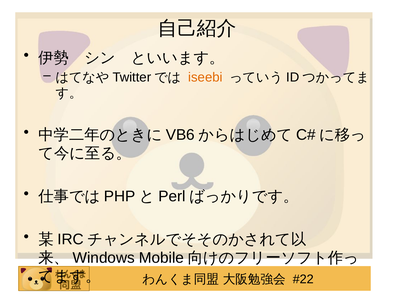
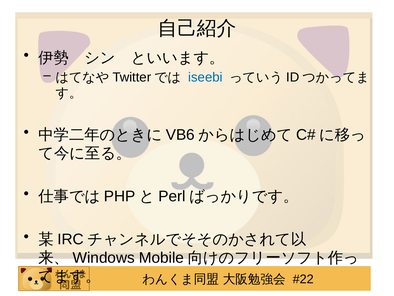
iseebi colour: orange -> blue
